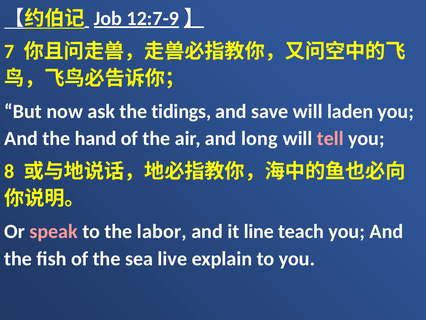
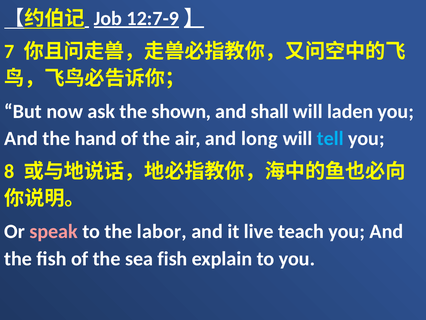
tidings: tidings -> shown
save: save -> shall
tell colour: pink -> light blue
line: line -> live
sea live: live -> fish
